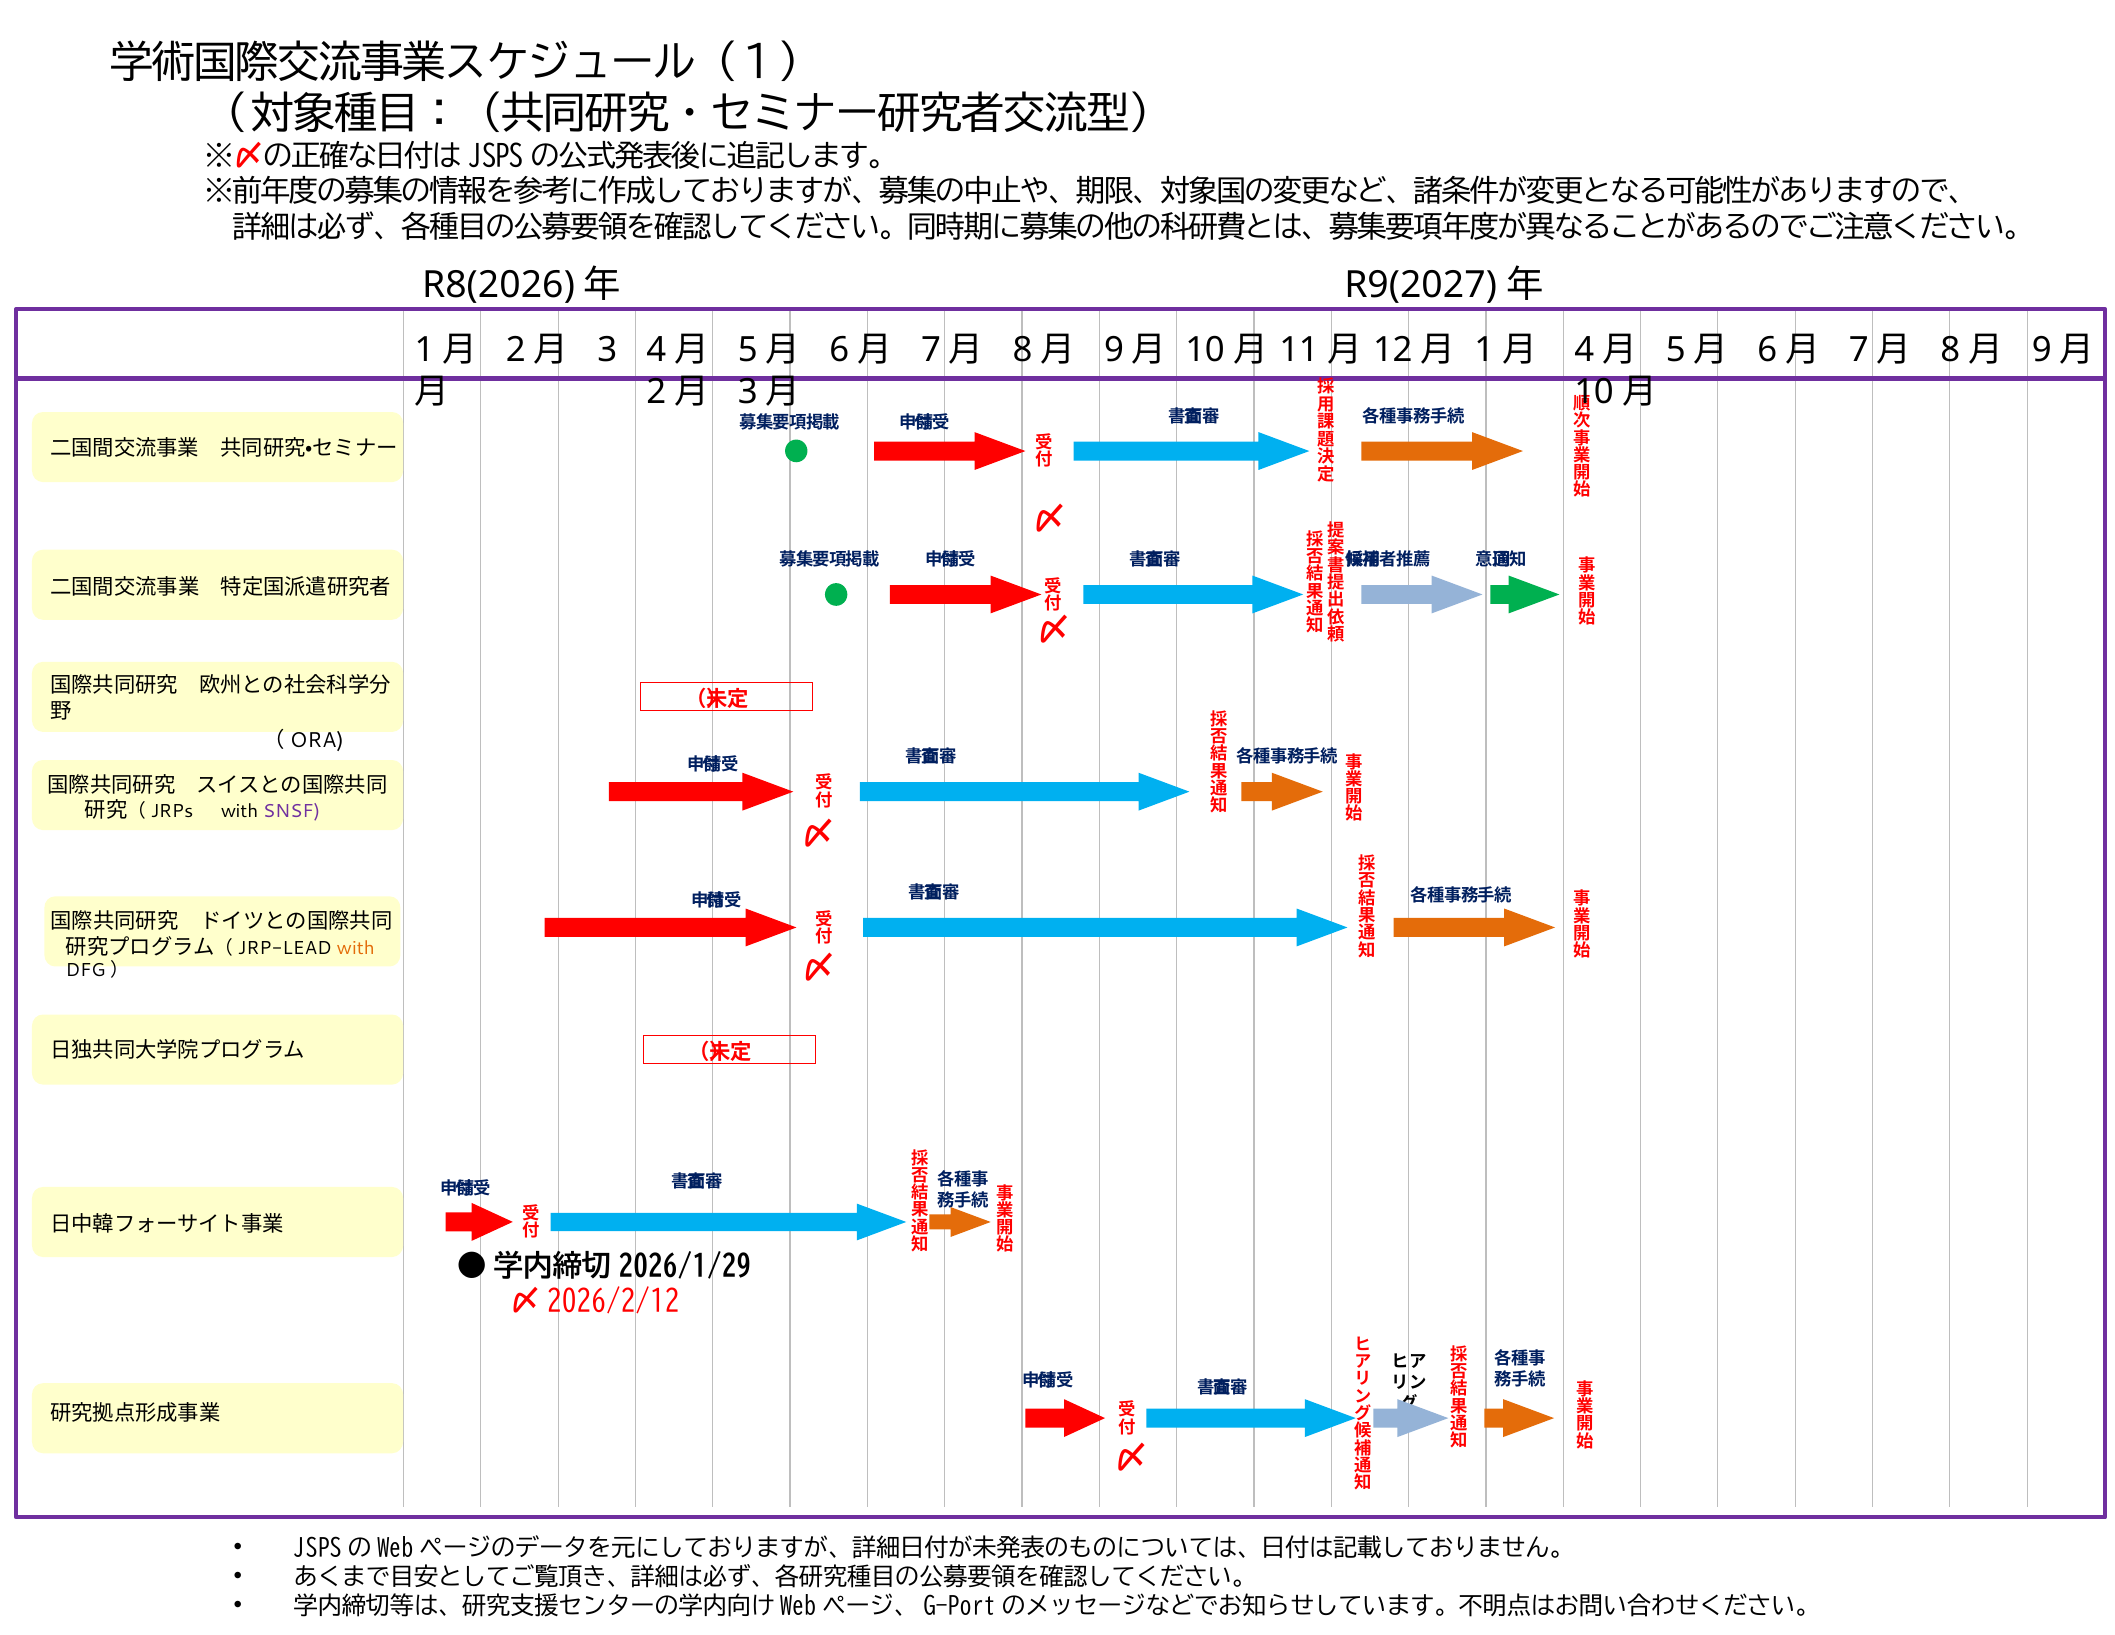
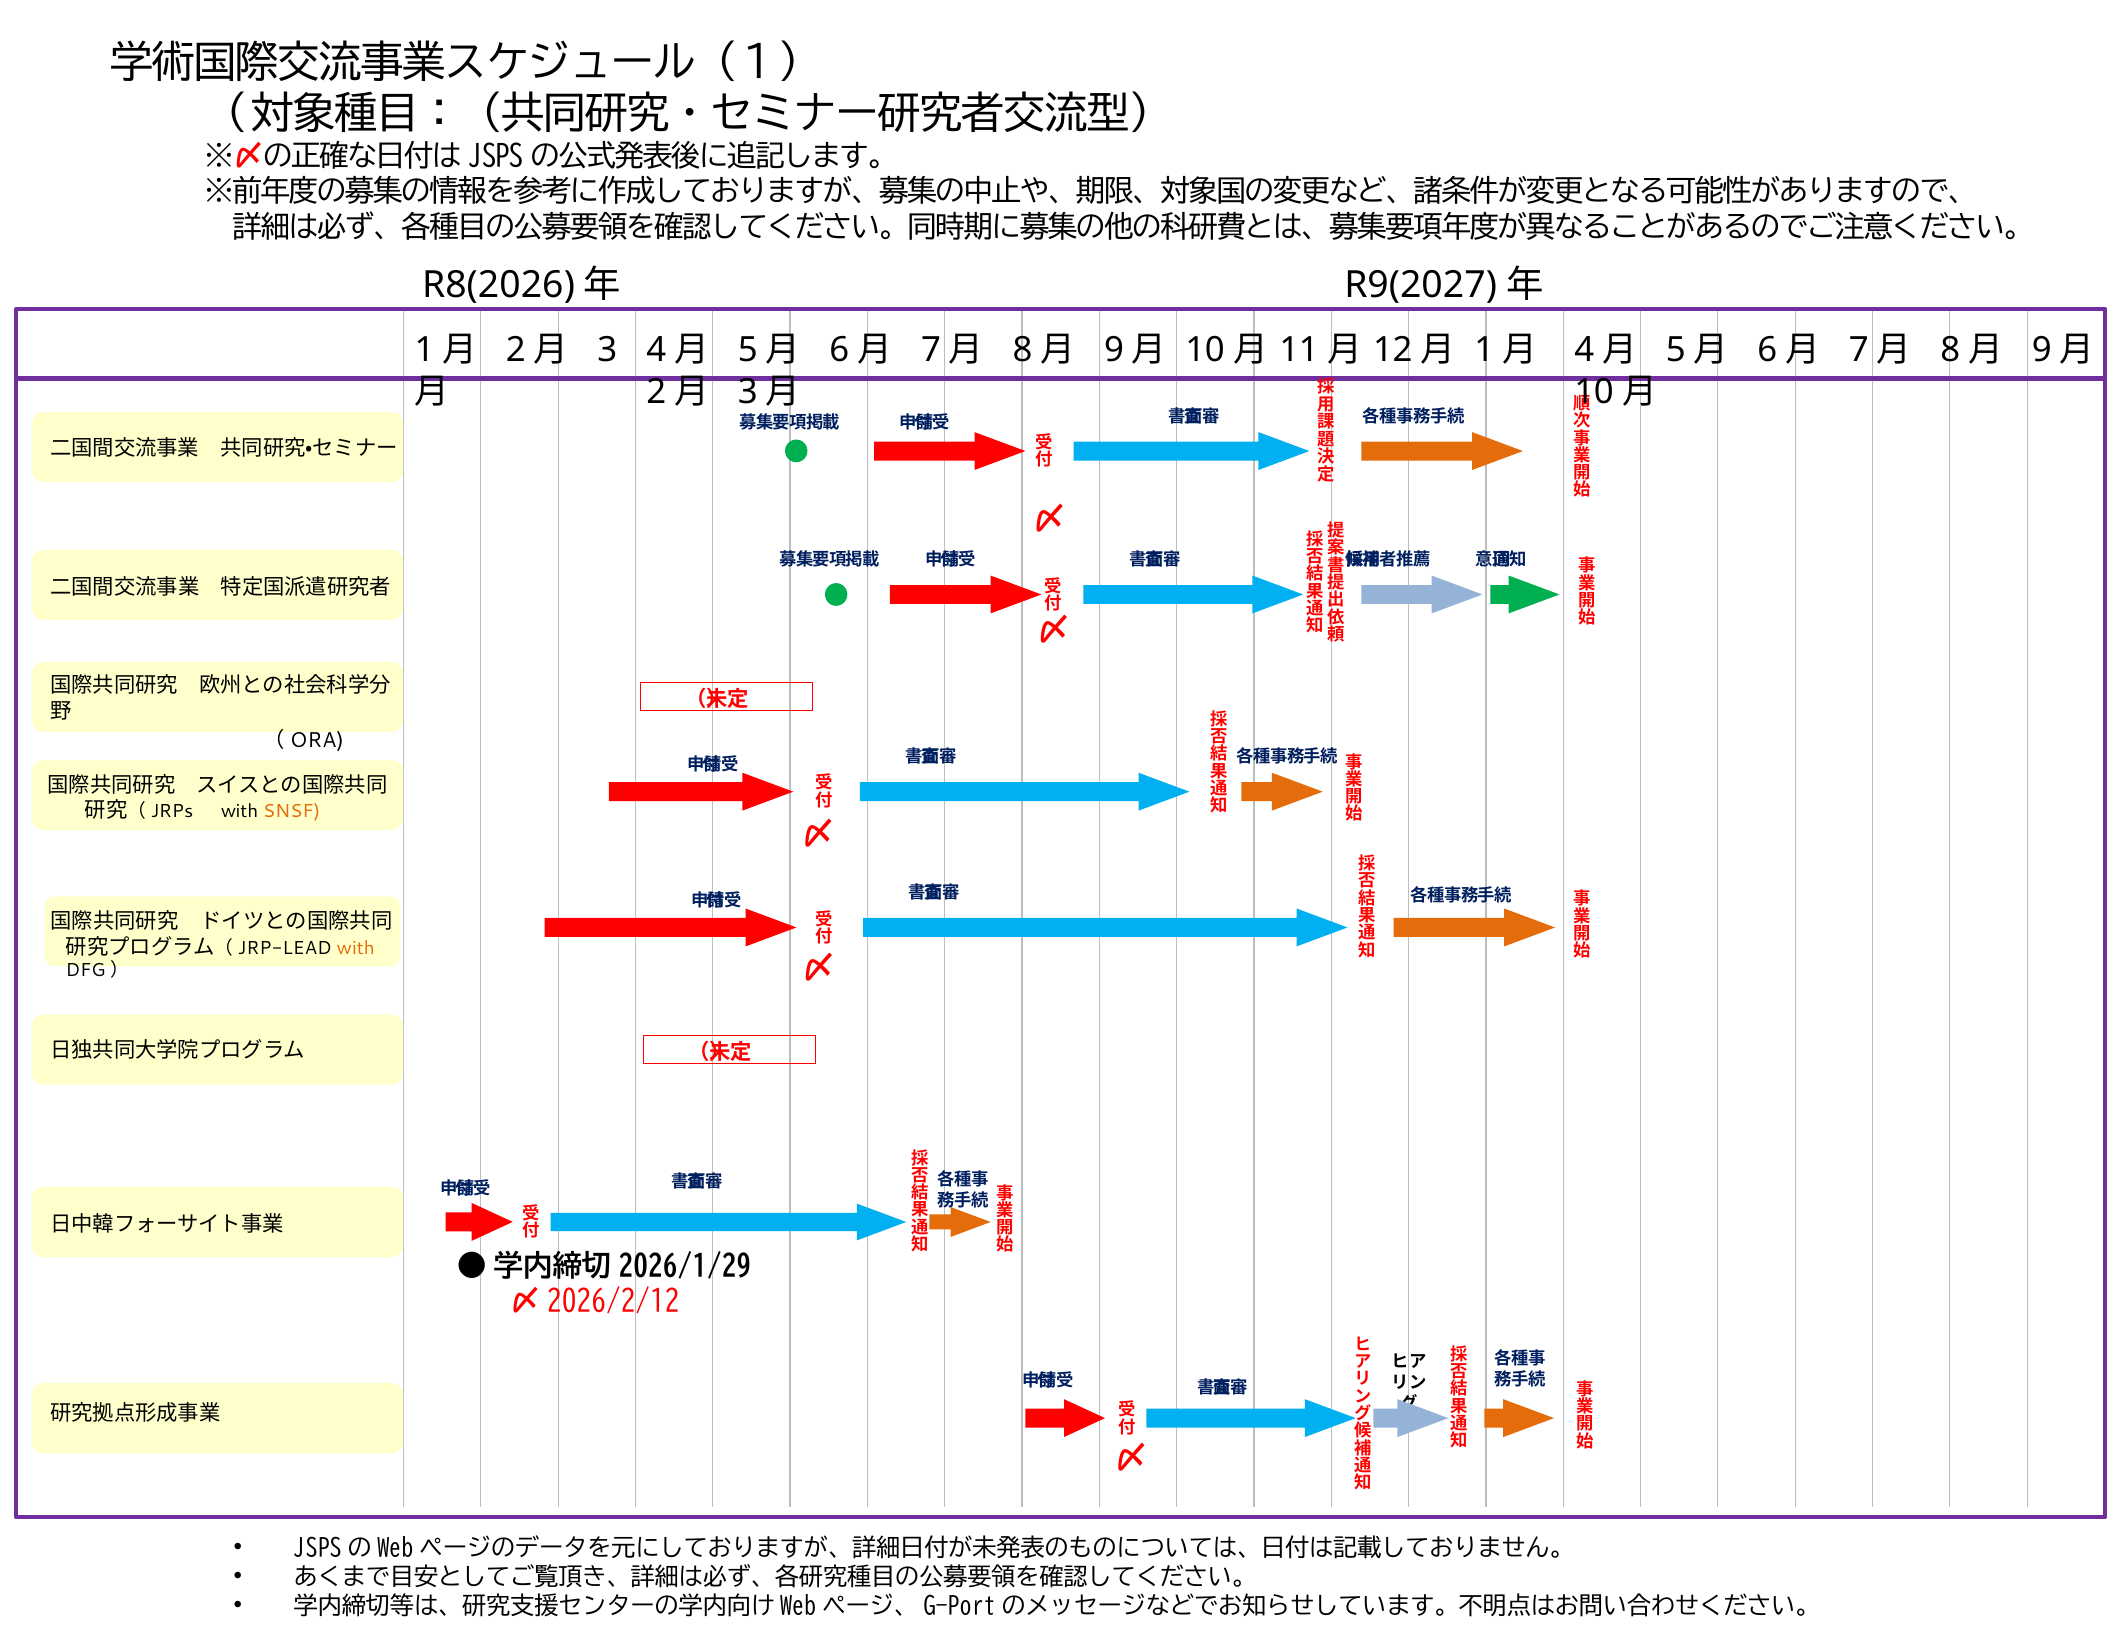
SNSF colour: purple -> orange
